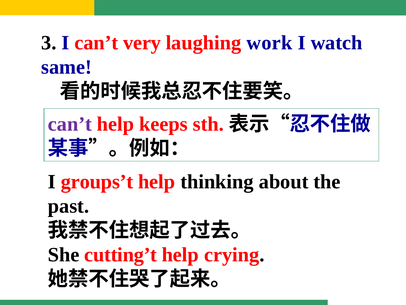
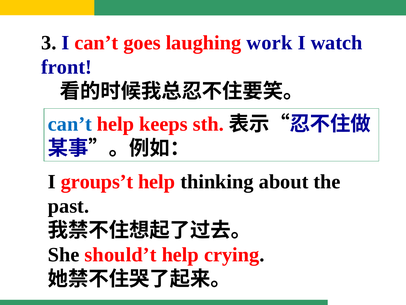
very: very -> goes
same: same -> front
can’t at (70, 124) colour: purple -> blue
cutting’t: cutting’t -> should’t
